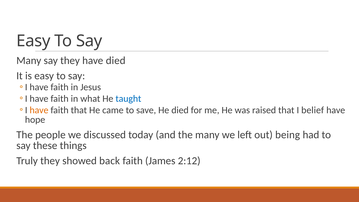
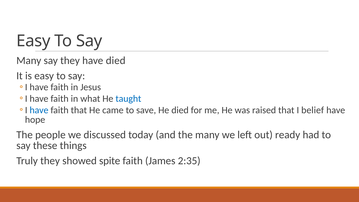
have at (39, 110) colour: orange -> blue
being: being -> ready
back: back -> spite
2:12: 2:12 -> 2:35
